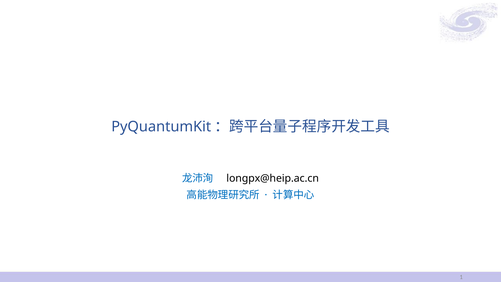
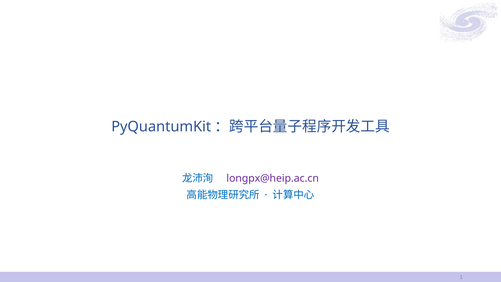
longpx@heip.ac.cn colour: black -> purple
